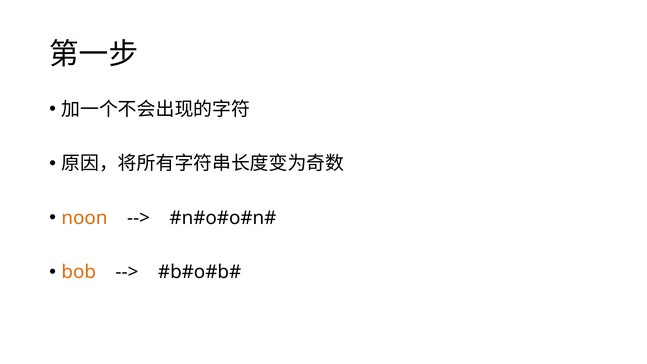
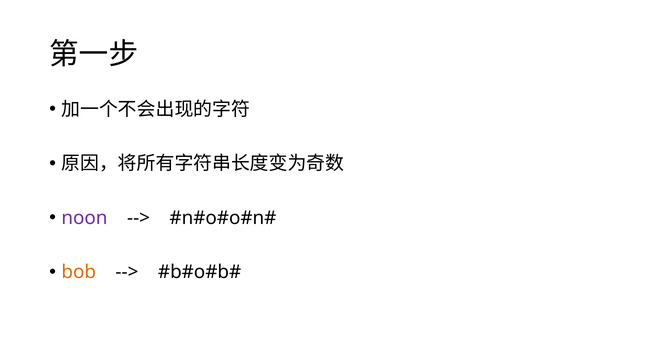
noon colour: orange -> purple
